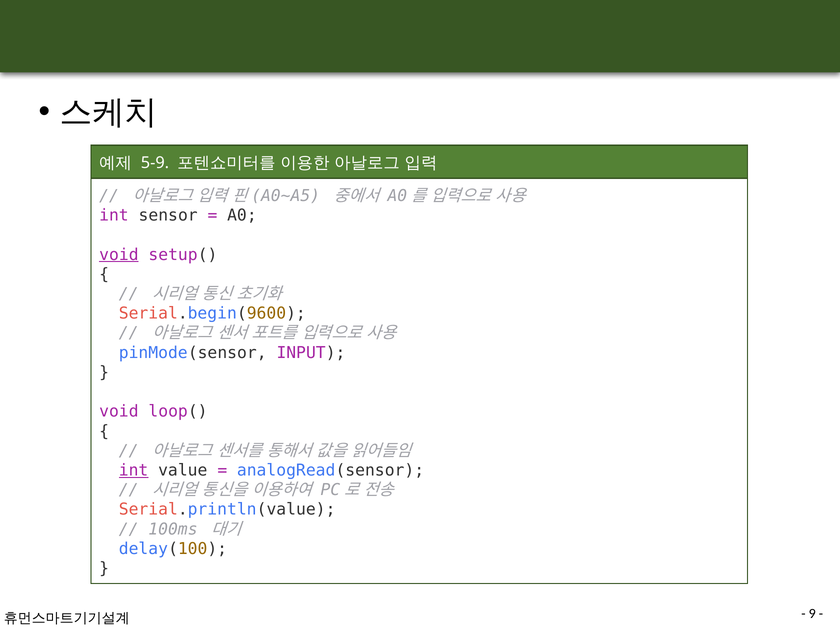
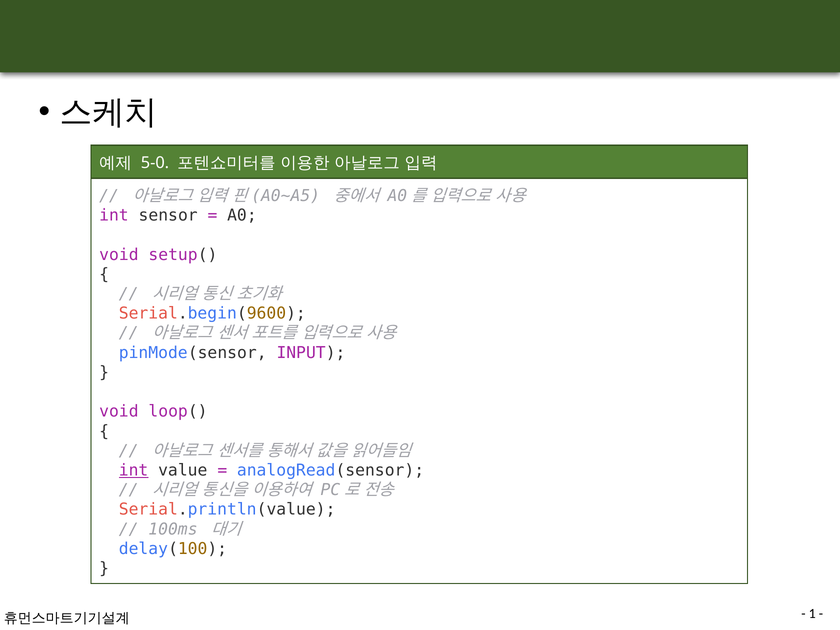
5-9: 5-9 -> 5-0
void at (119, 255) underline: present -> none
9: 9 -> 1
